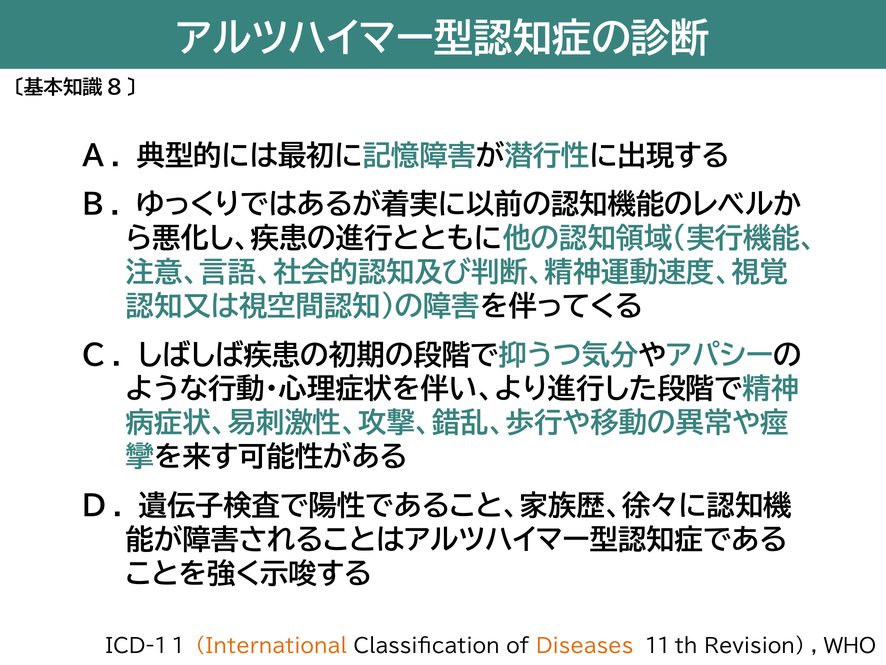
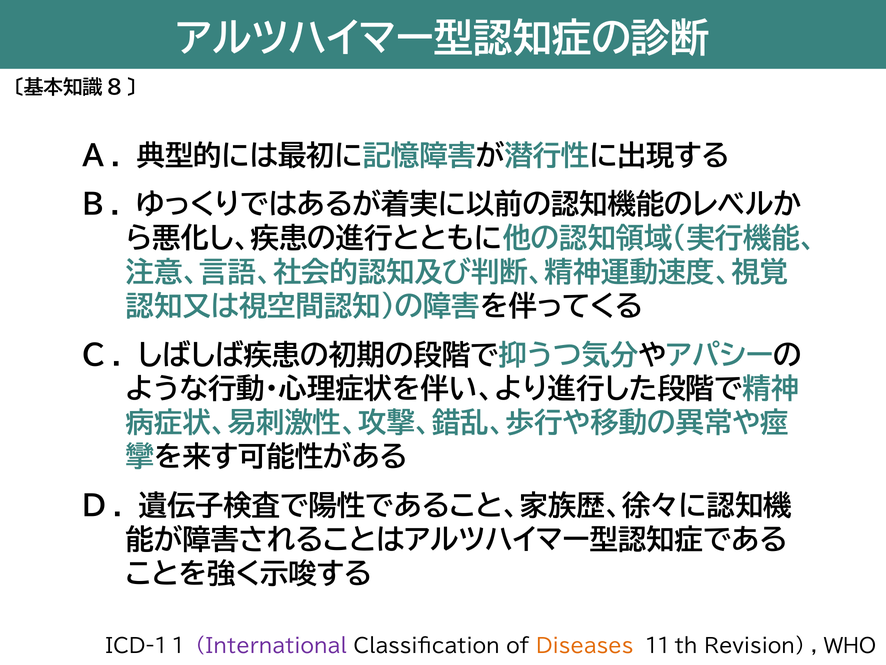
International colour: orange -> purple
